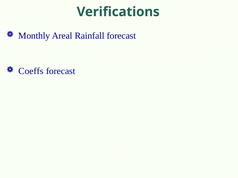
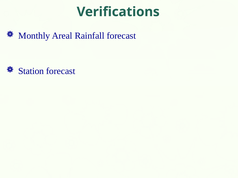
Coeffs: Coeffs -> Station
